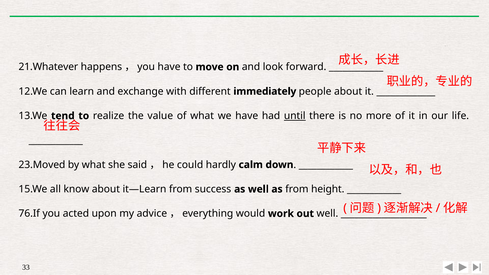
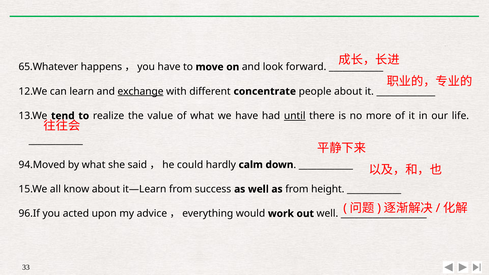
21.Whatever: 21.Whatever -> 65.Whatever
exchange underline: none -> present
immediately: immediately -> concentrate
23.Moved: 23.Moved -> 94.Moved
76.If: 76.If -> 96.If
